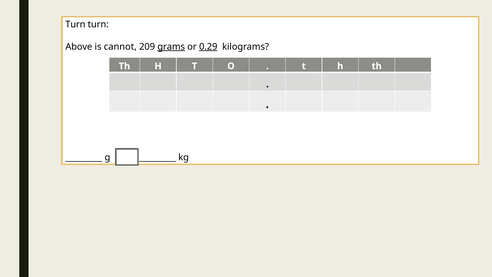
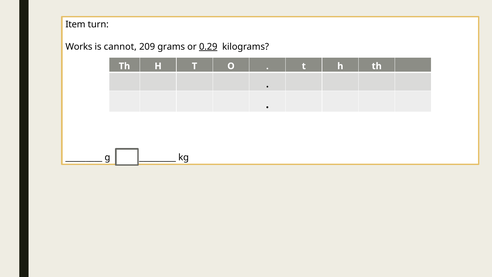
Turn at (75, 25): Turn -> Item
Above: Above -> Works
grams underline: present -> none
